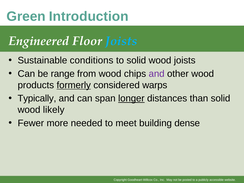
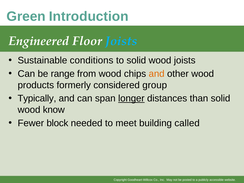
and at (157, 74) colour: purple -> orange
formerly underline: present -> none
warps: warps -> group
likely: likely -> know
more: more -> block
dense: dense -> called
